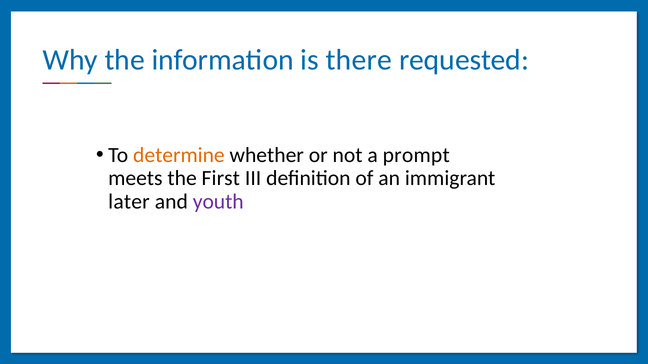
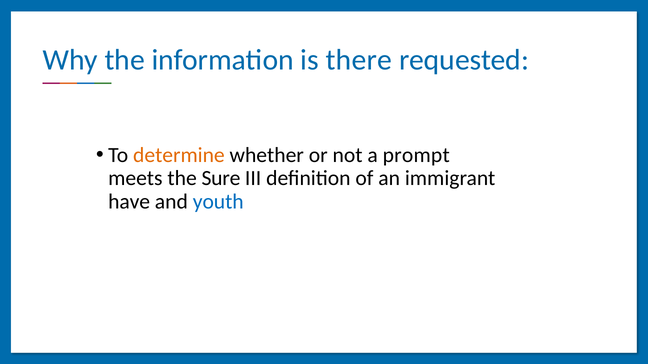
First: First -> Sure
later: later -> have
youth colour: purple -> blue
